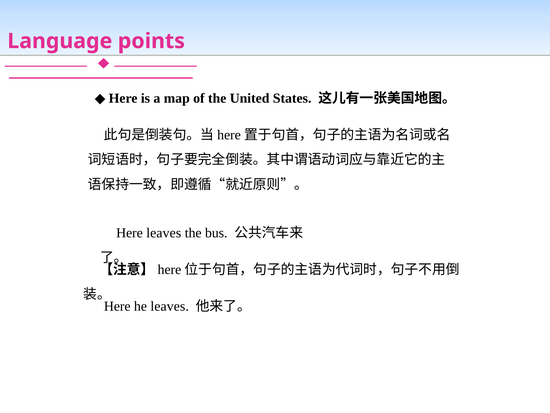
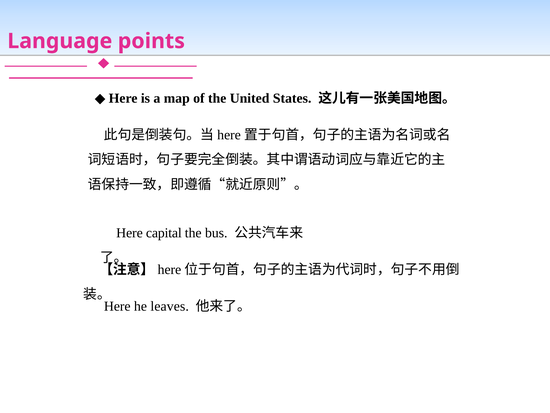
Here leaves: leaves -> capital
